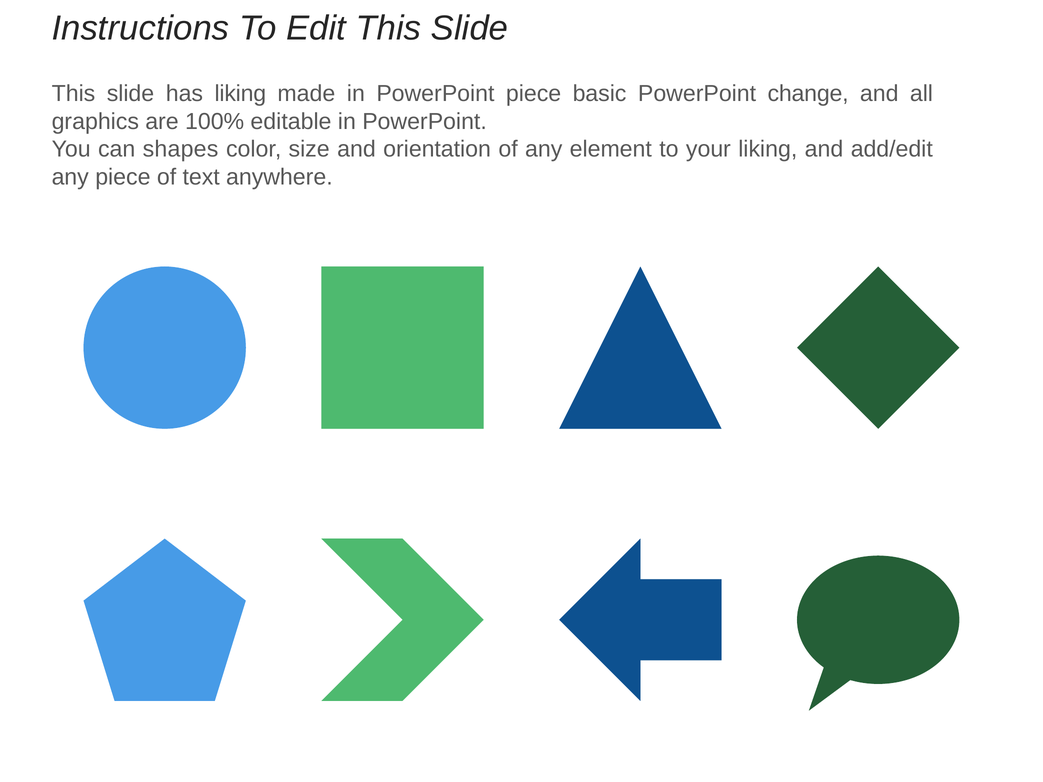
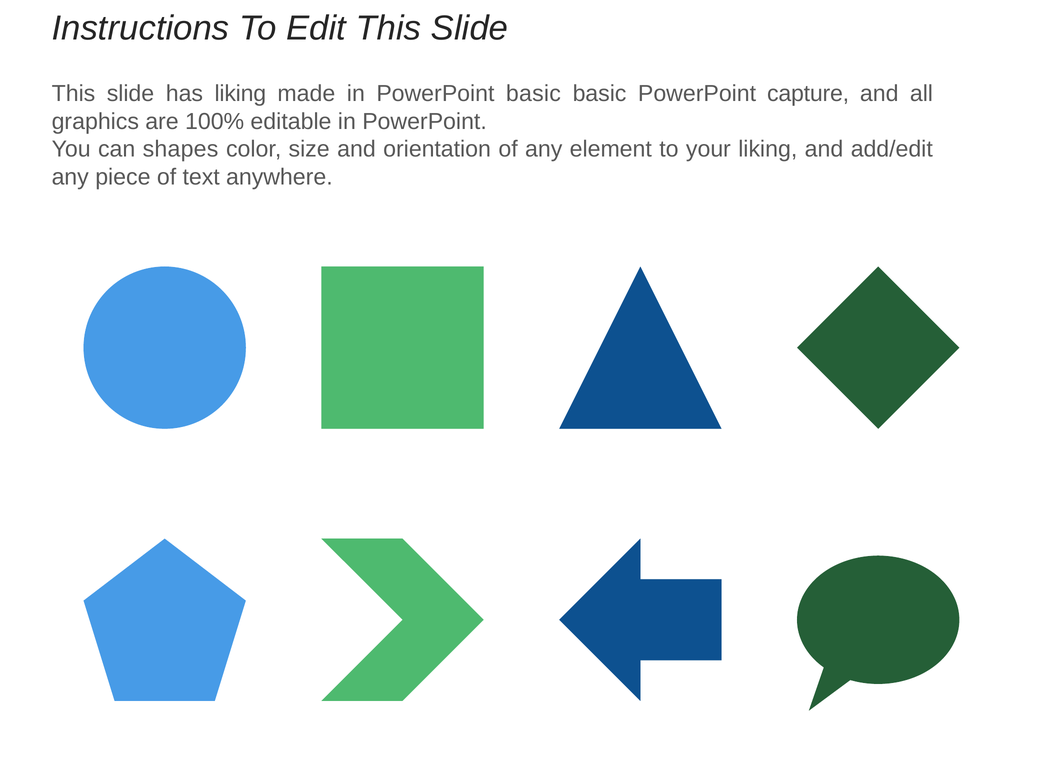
PowerPoint piece: piece -> basic
change: change -> capture
